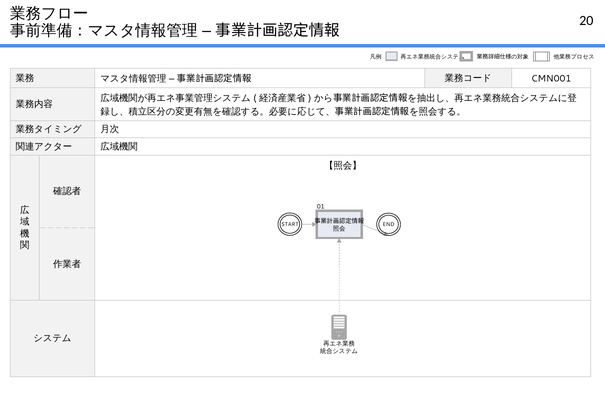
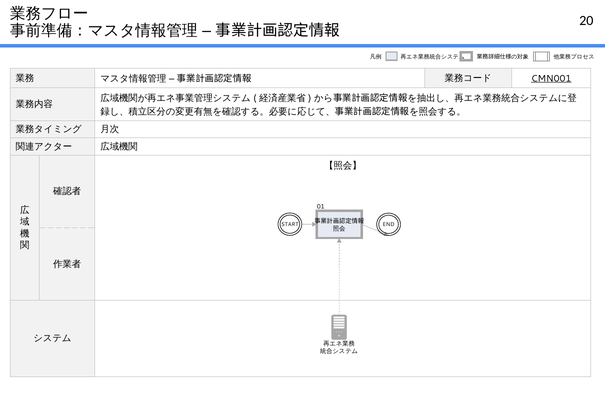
CMN001 underline: none -> present
